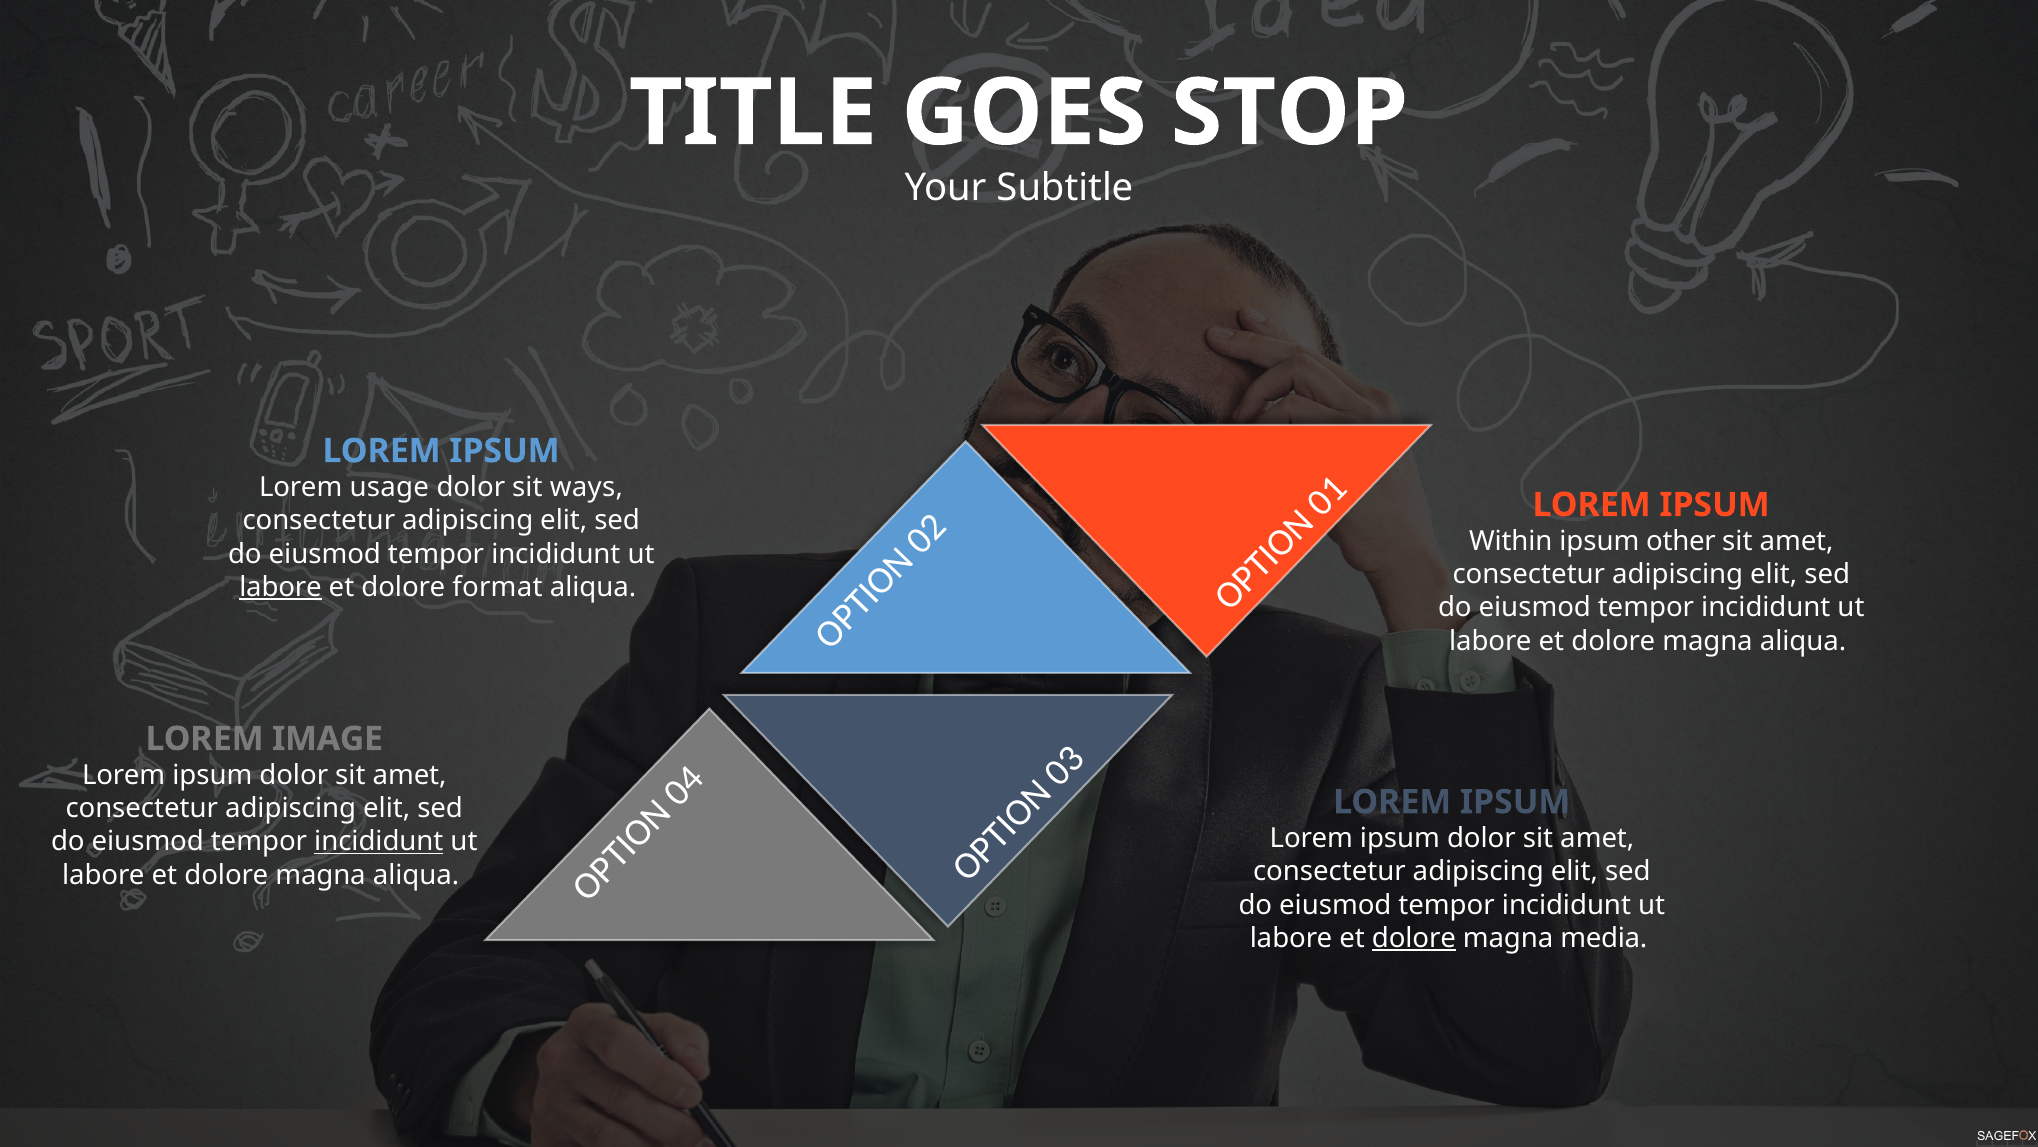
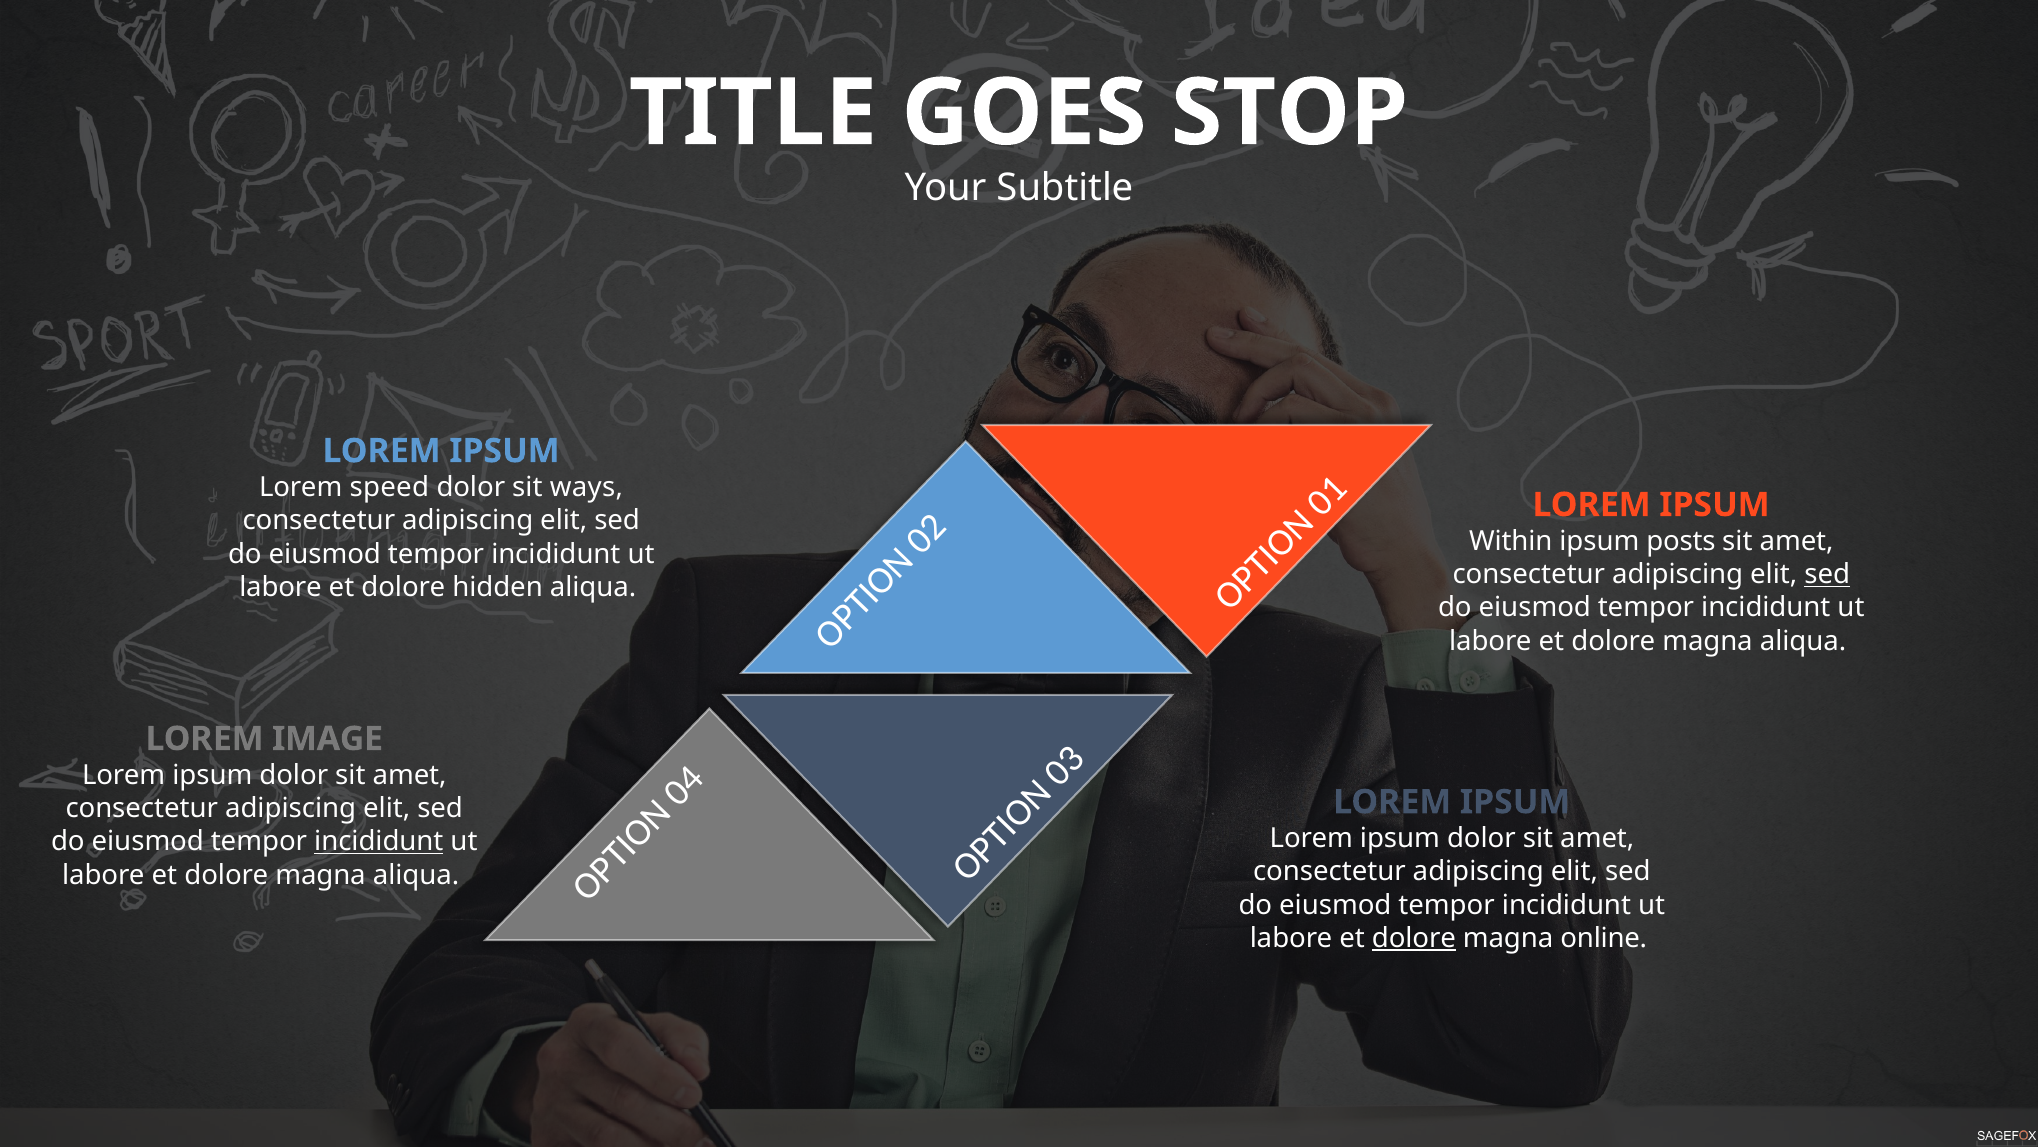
usage: usage -> speed
other: other -> posts
sed at (1827, 574) underline: none -> present
labore at (281, 587) underline: present -> none
format: format -> hidden
media: media -> online
